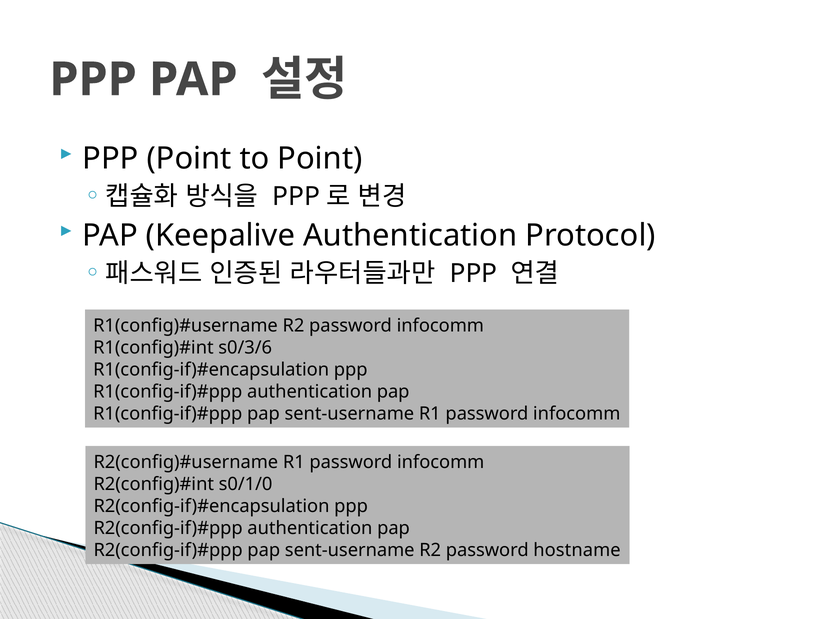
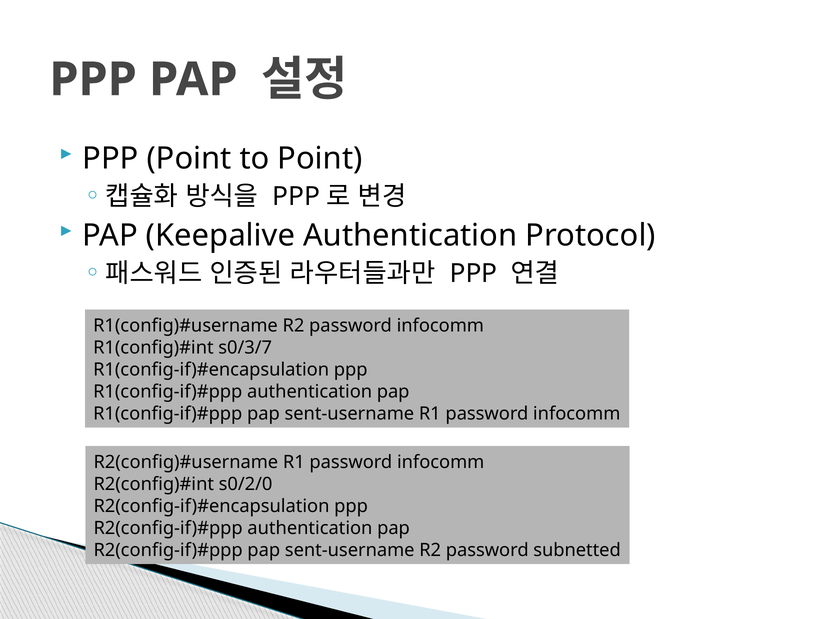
s0/3/6: s0/3/6 -> s0/3/7
s0/1/0: s0/1/0 -> s0/2/0
hostname: hostname -> subnetted
